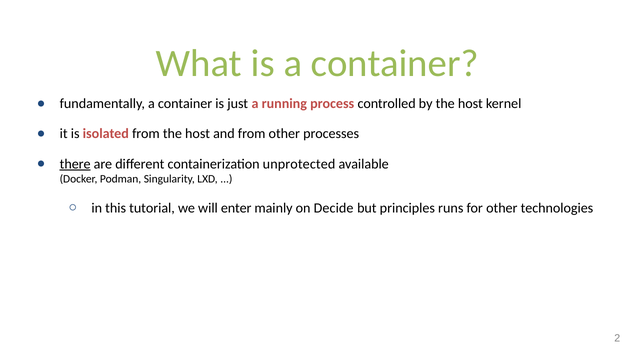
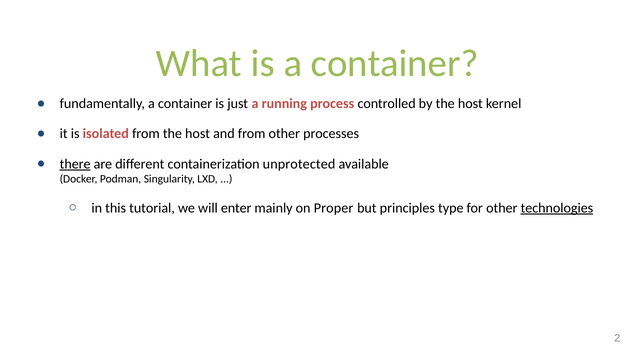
Decide: Decide -> Proper
runs: runs -> type
technologies underline: none -> present
